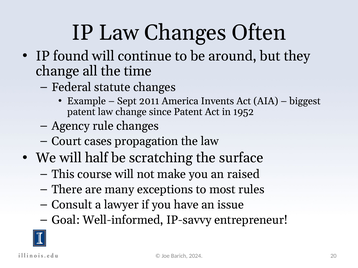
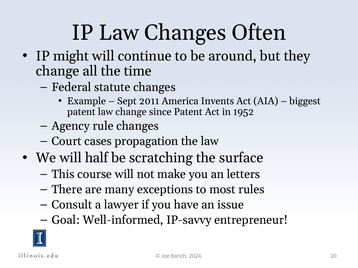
found: found -> might
raised: raised -> letters
